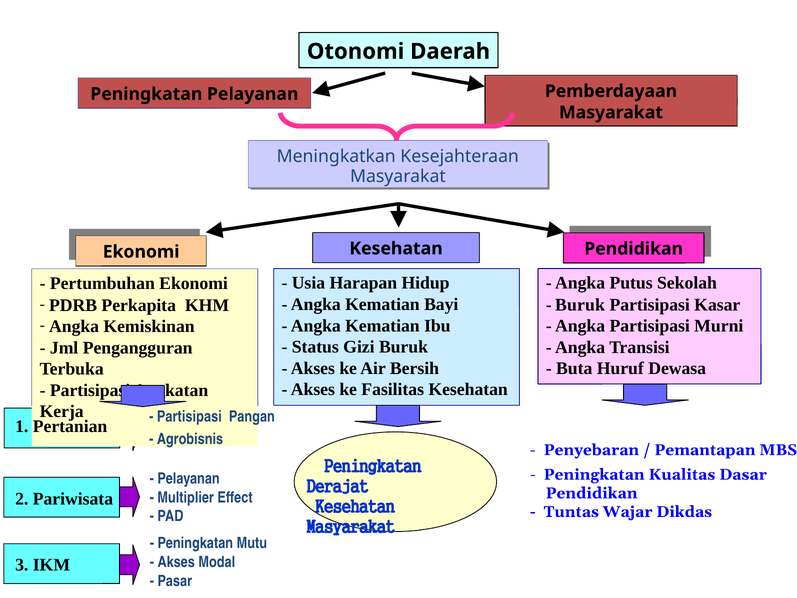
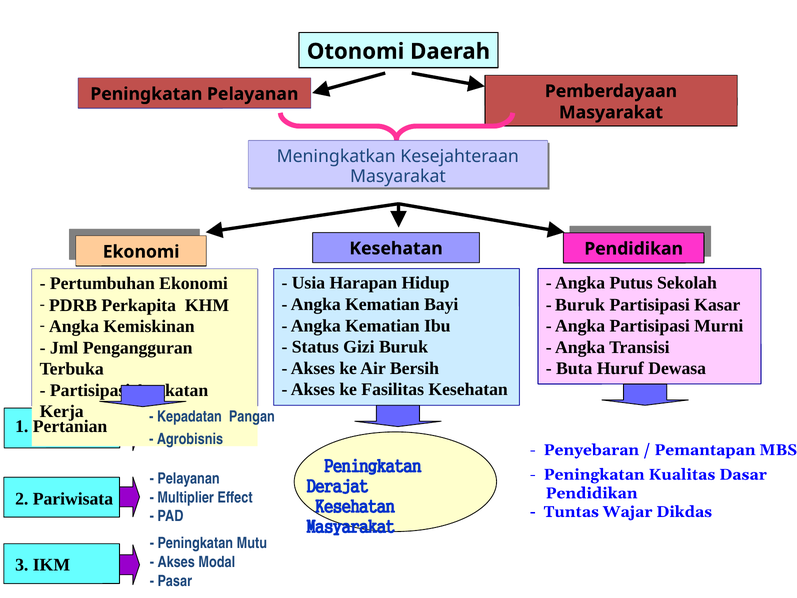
Partisipasi at (189, 416): Partisipasi -> Kepadatan
